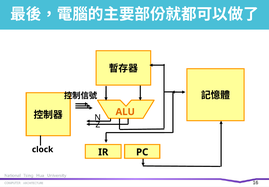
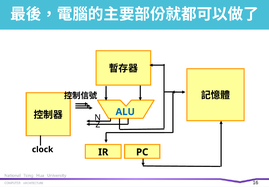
ALU colour: orange -> blue
